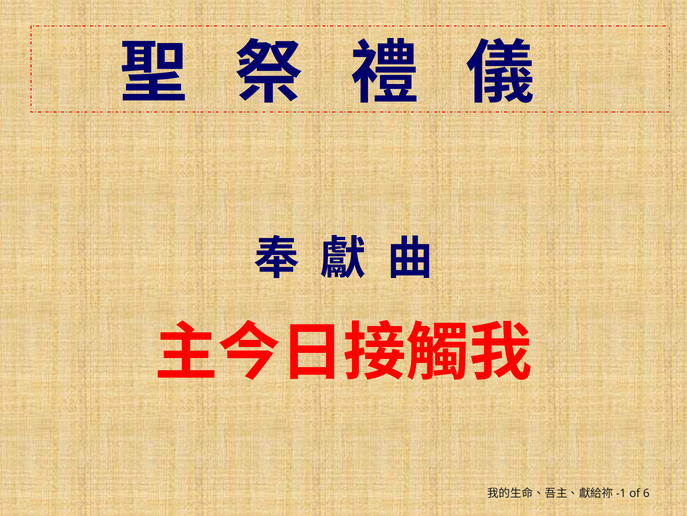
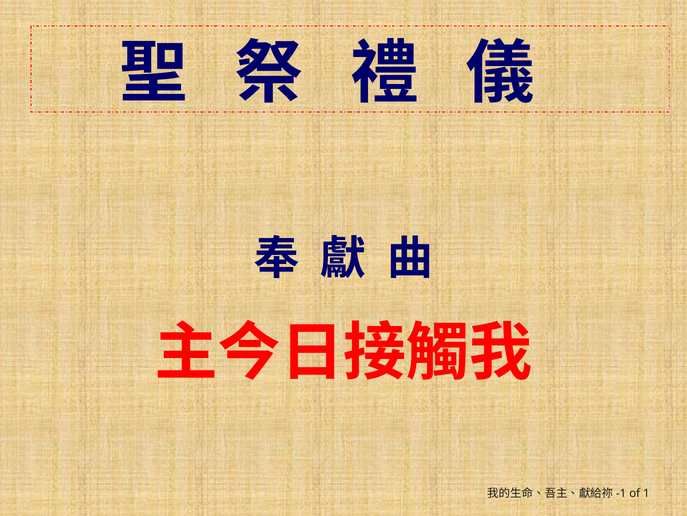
6: 6 -> 1
